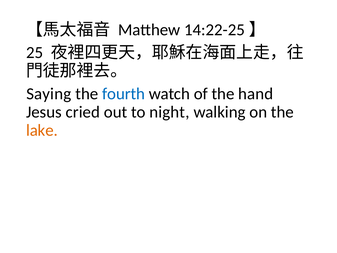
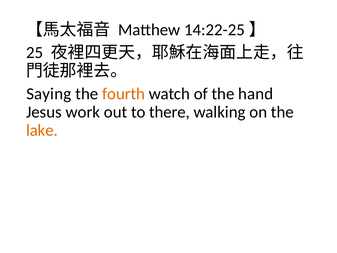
fourth colour: blue -> orange
cried: cried -> work
night: night -> there
